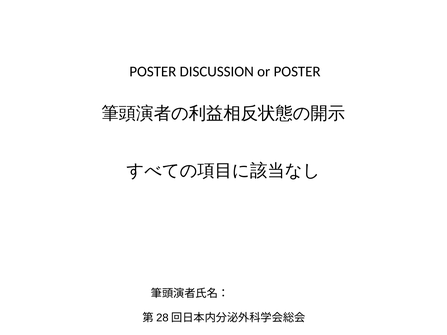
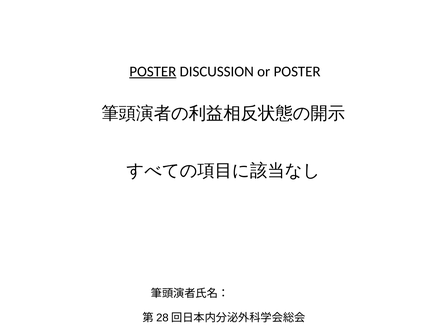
POSTER at (153, 72) underline: none -> present
